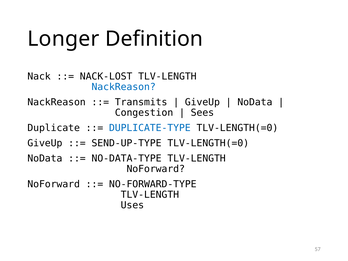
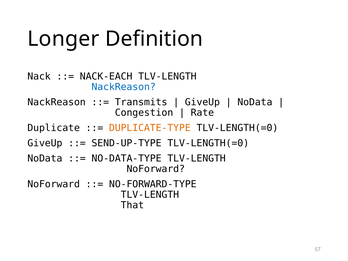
NACK-LOST: NACK-LOST -> NACK-EACH
Sees: Sees -> Rate
DUPLICATE-TYPE colour: blue -> orange
Uses: Uses -> That
